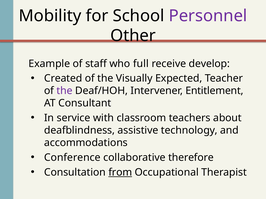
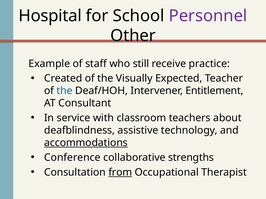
Mobility: Mobility -> Hospital
full: full -> still
develop: develop -> practice
the at (65, 91) colour: purple -> blue
accommodations underline: none -> present
therefore: therefore -> strengths
